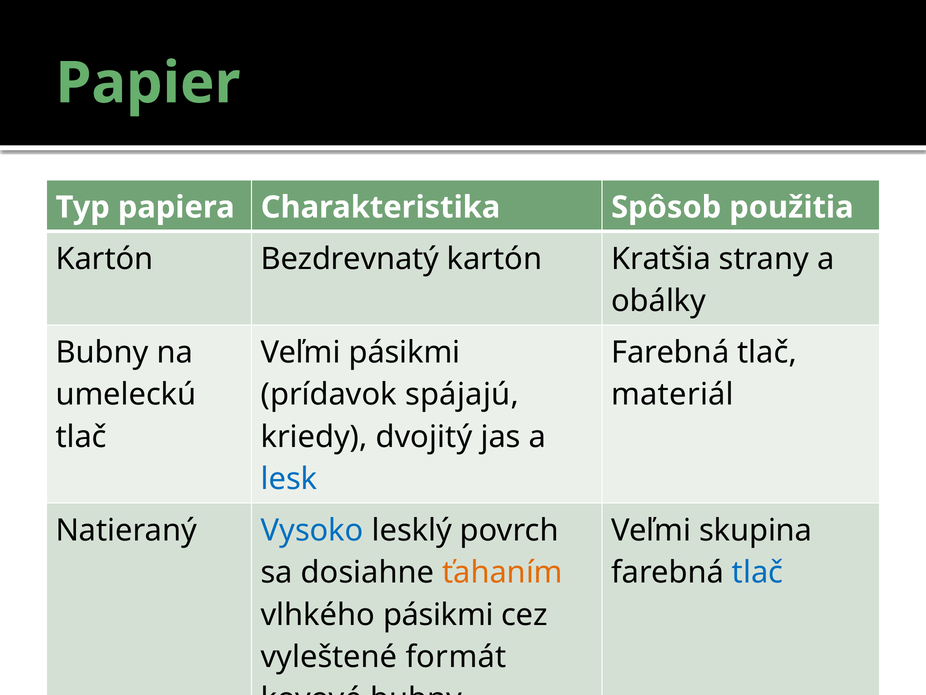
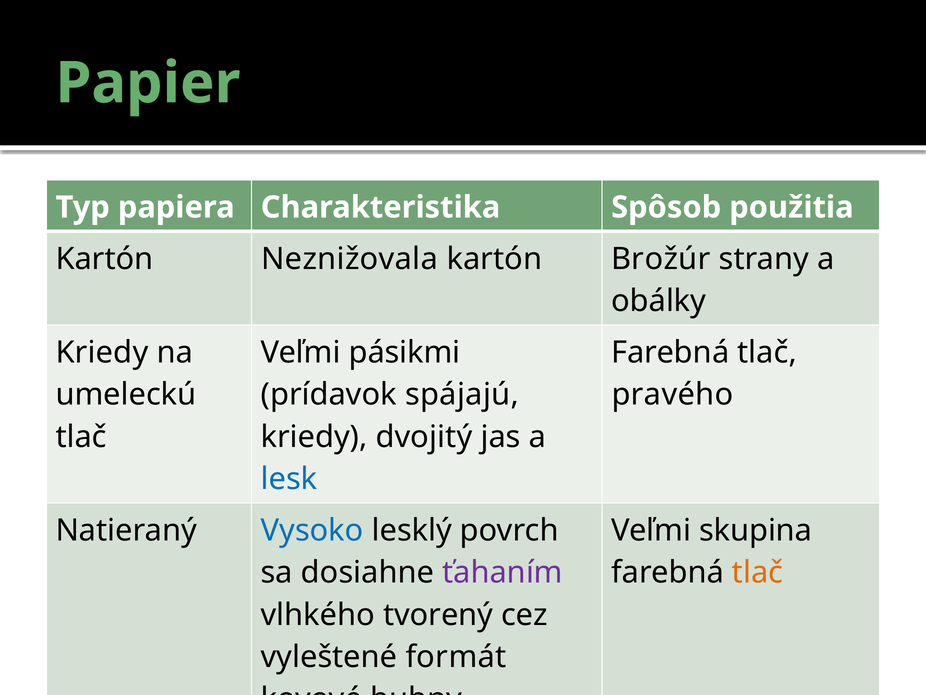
Bezdrevnatý: Bezdrevnatý -> Neznižovala
Kratšia: Kratšia -> Brožúr
Bubny at (102, 352): Bubny -> Kriedy
materiál: materiál -> pravého
ťahaním colour: orange -> purple
tlač at (758, 572) colour: blue -> orange
vlhkého pásikmi: pásikmi -> tvorený
